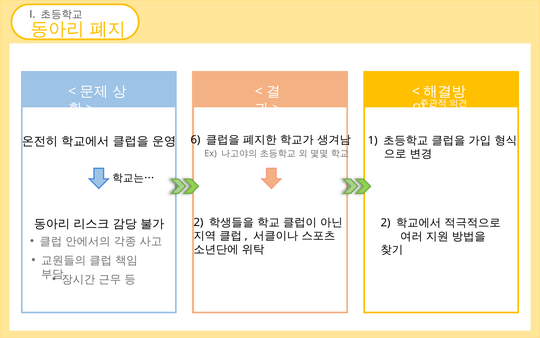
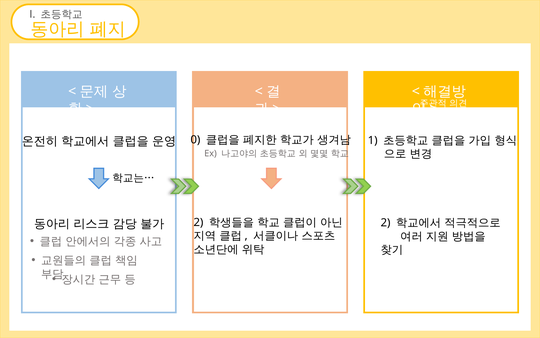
6: 6 -> 0
